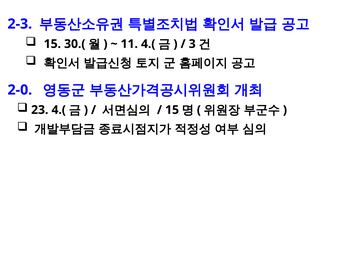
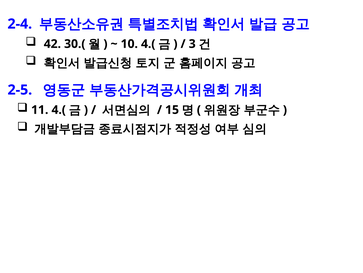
2-3: 2-3 -> 2-4
15 at (52, 44): 15 -> 42
11: 11 -> 10
2-0: 2-0 -> 2-5
23: 23 -> 11
